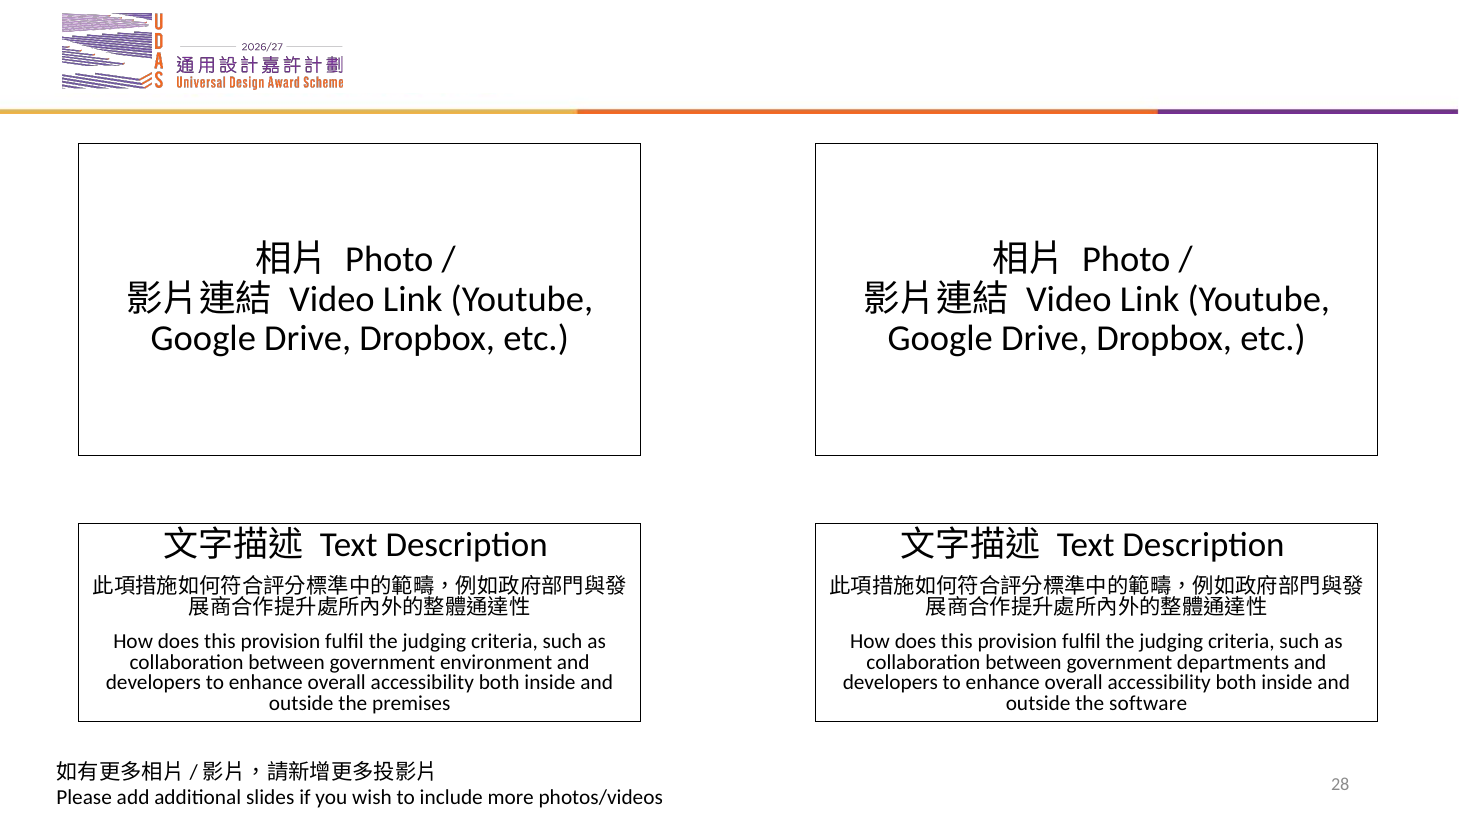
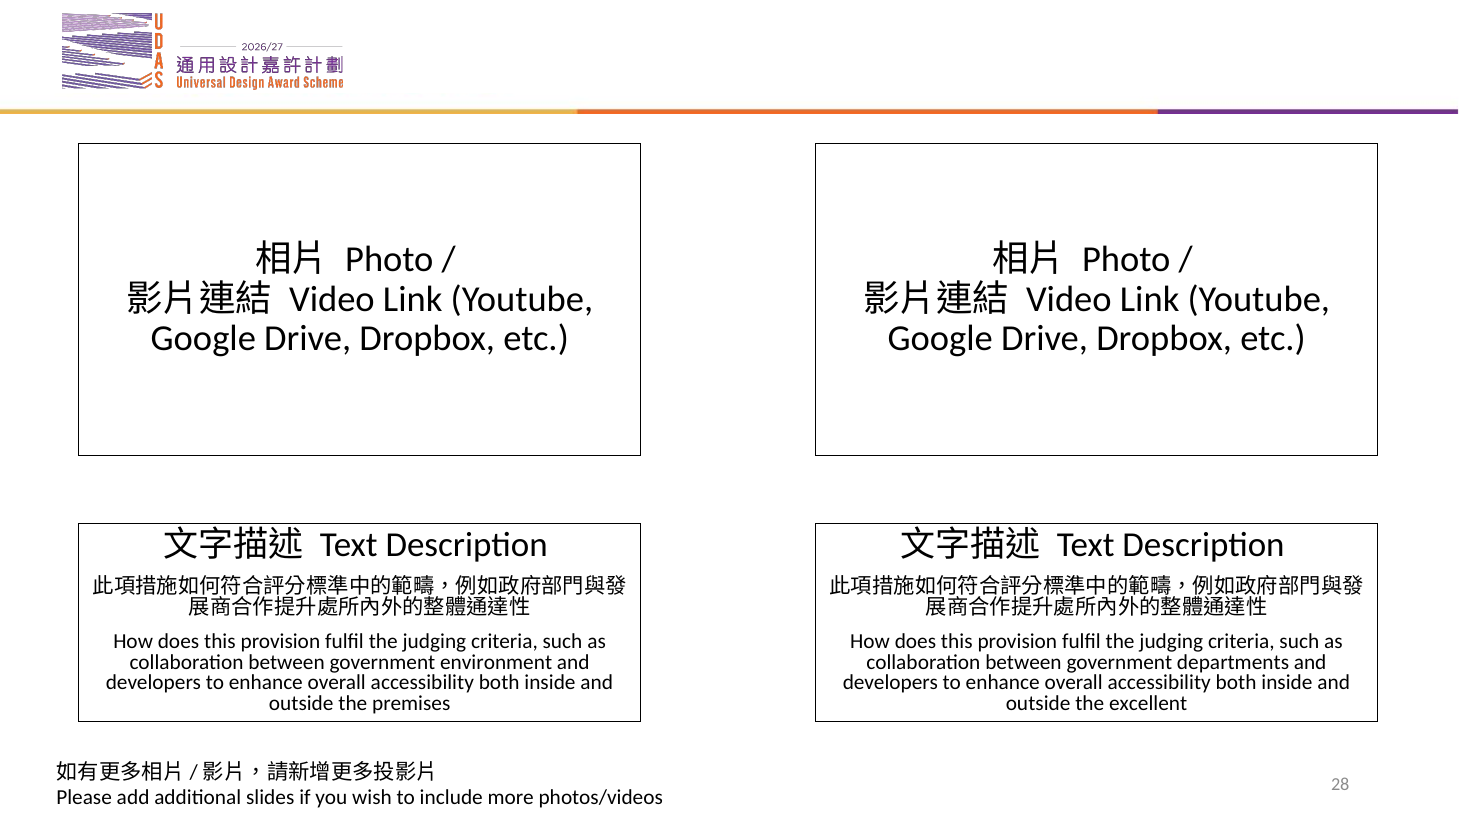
software: software -> excellent
